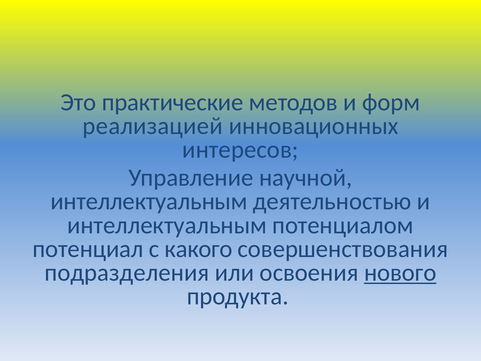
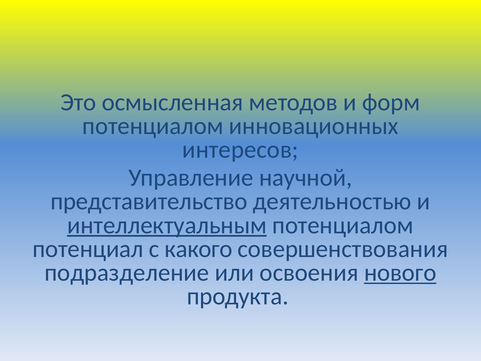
практические: практические -> осмысленная
реализацией at (153, 126): реализацией -> потенциалом
интеллектуальным at (149, 201): интеллектуальным -> представительство
интеллектуальным at (167, 225) underline: none -> present
подразделения: подразделения -> подразделение
